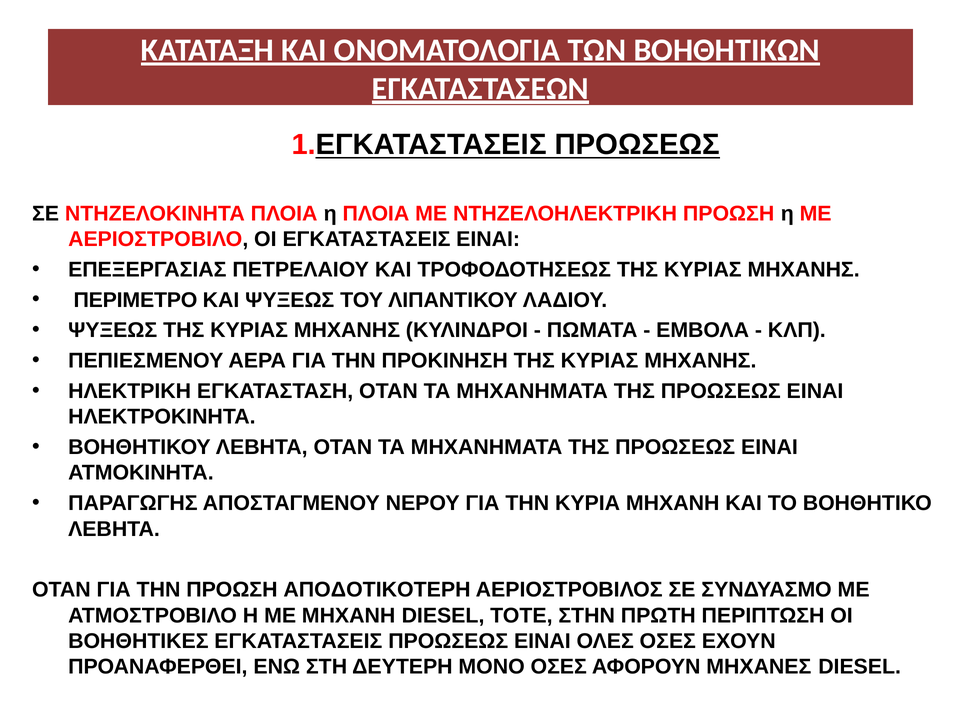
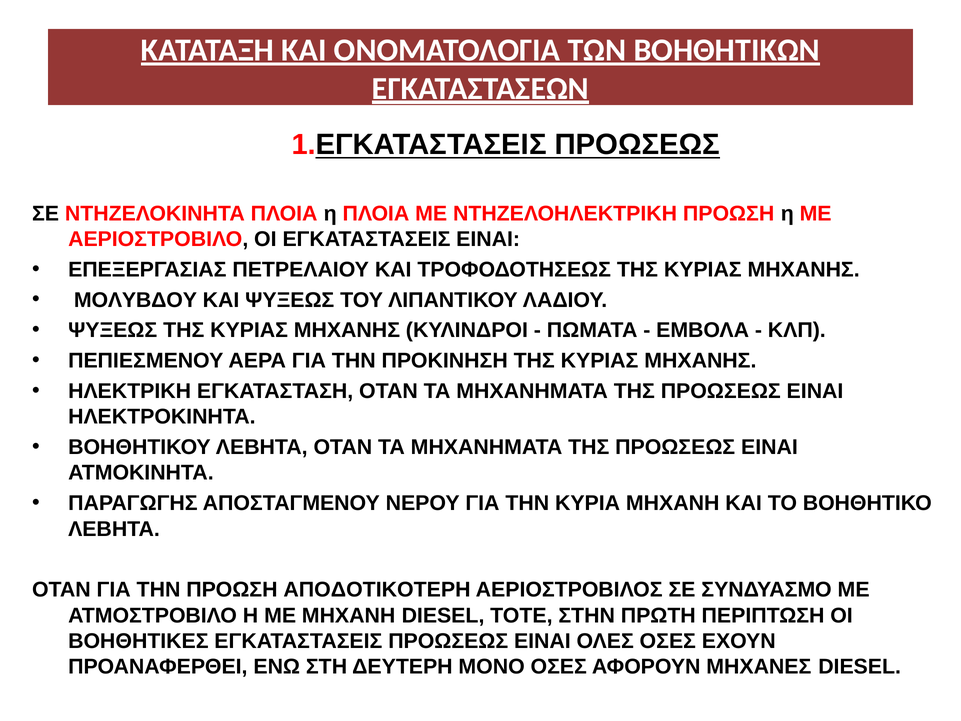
ΠΕΡΙΜΕΤΡΟ: ΠΕΡΙΜΕΤΡΟ -> ΜΟΛΥΒΔΟΥ
